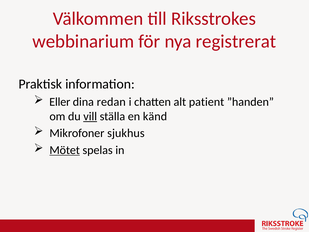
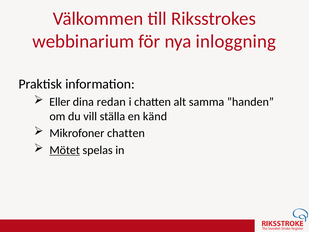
registrerat: registrerat -> inloggning
patient: patient -> samma
vill underline: present -> none
Mikrofoner sjukhus: sjukhus -> chatten
